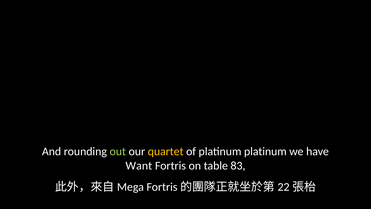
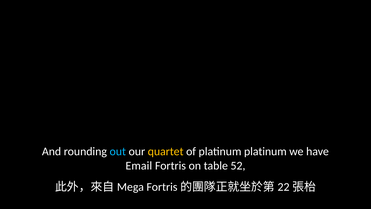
out colour: light green -> light blue
Want: Want -> Email
83: 83 -> 52
